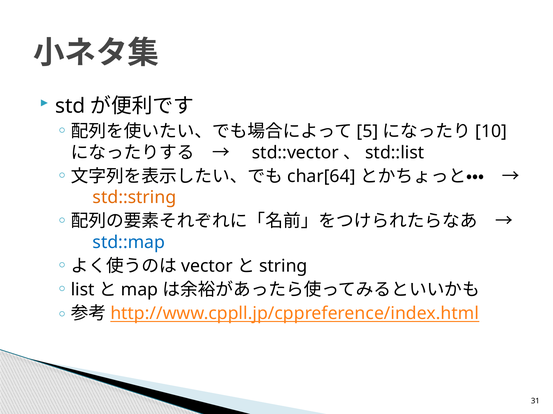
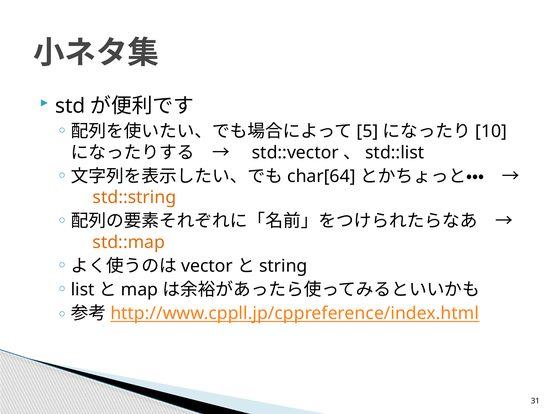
std::map colour: blue -> orange
